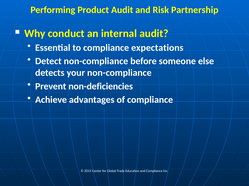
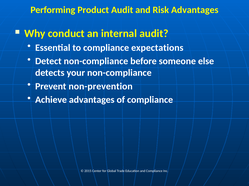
Risk Partnership: Partnership -> Advantages
non-deficiencies: non-deficiencies -> non-prevention
